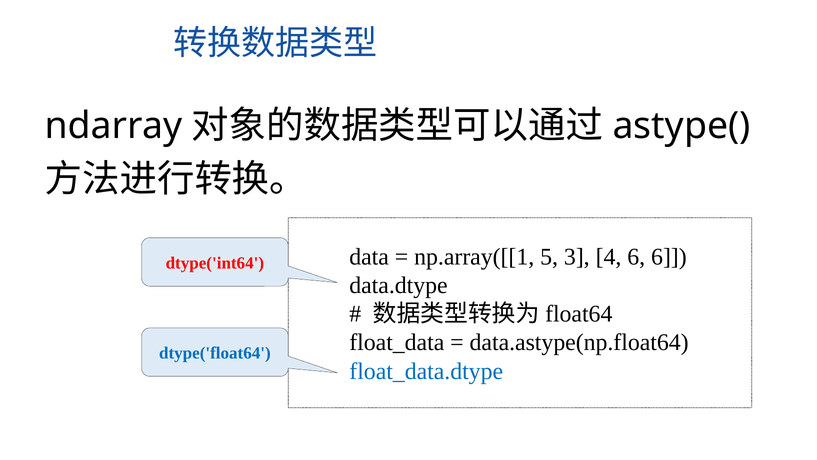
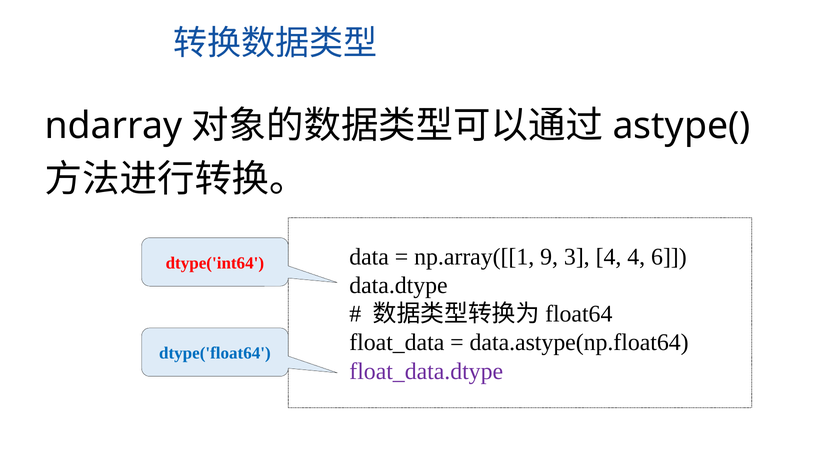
5: 5 -> 9
4 6: 6 -> 4
float_data.dtype colour: blue -> purple
